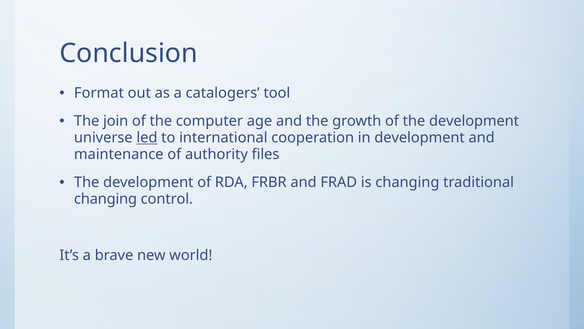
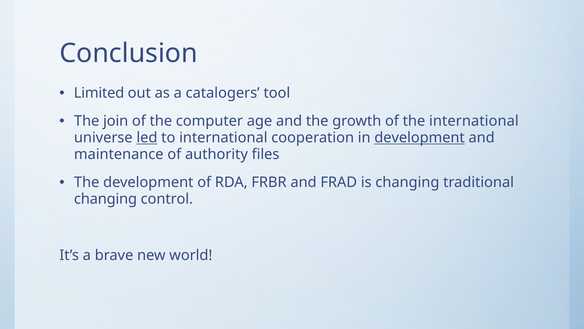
Format: Format -> Limited
of the development: development -> international
development at (420, 138) underline: none -> present
